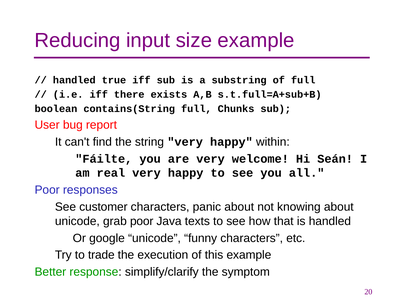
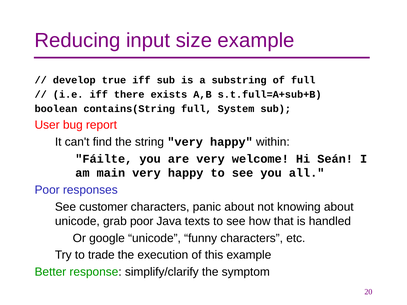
handled at (74, 80): handled -> develop
Chunks: Chunks -> System
real: real -> main
